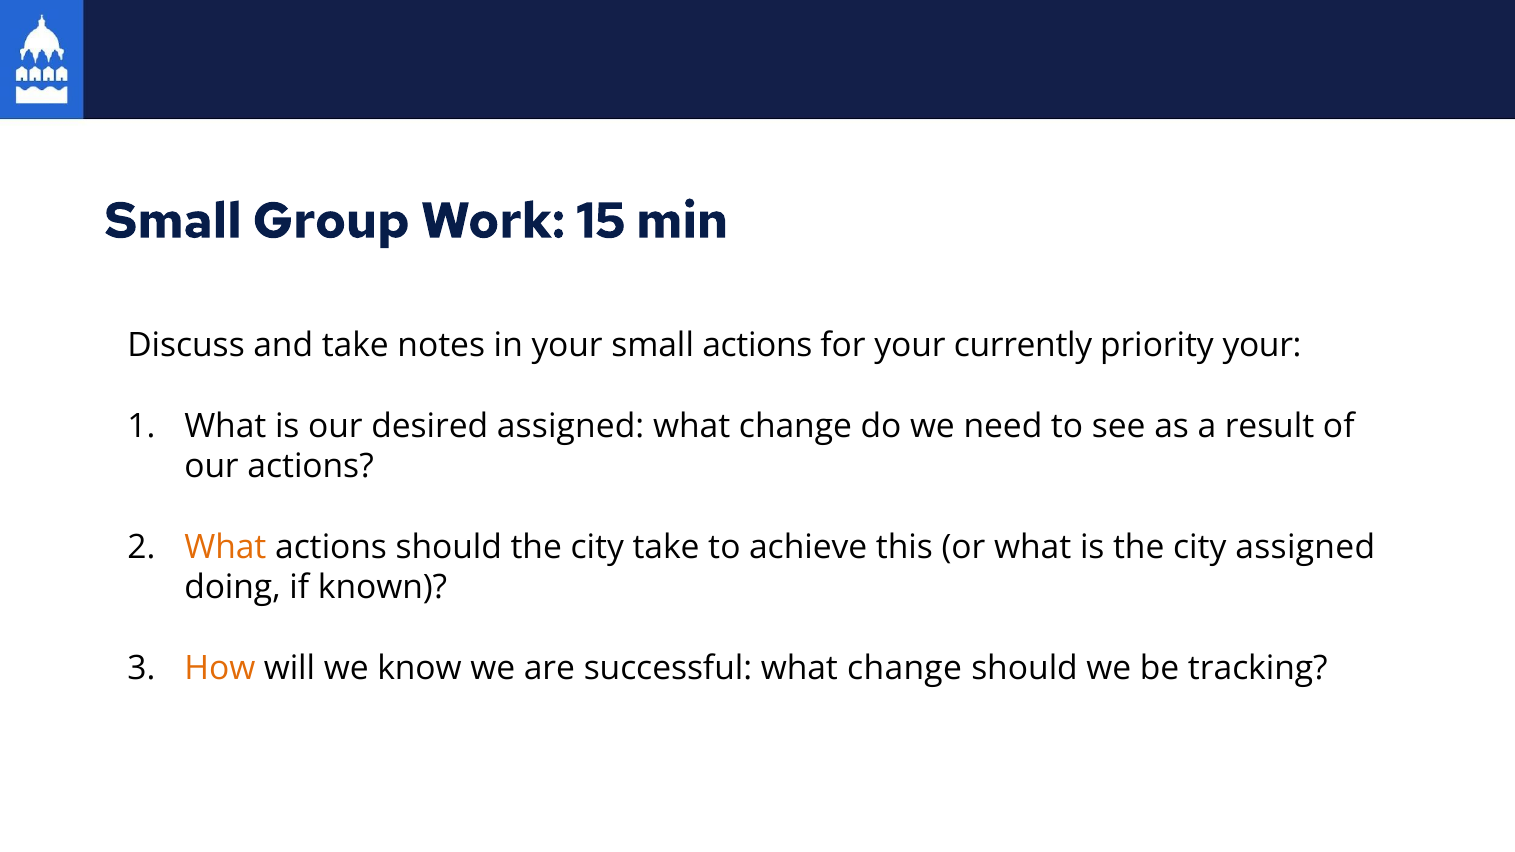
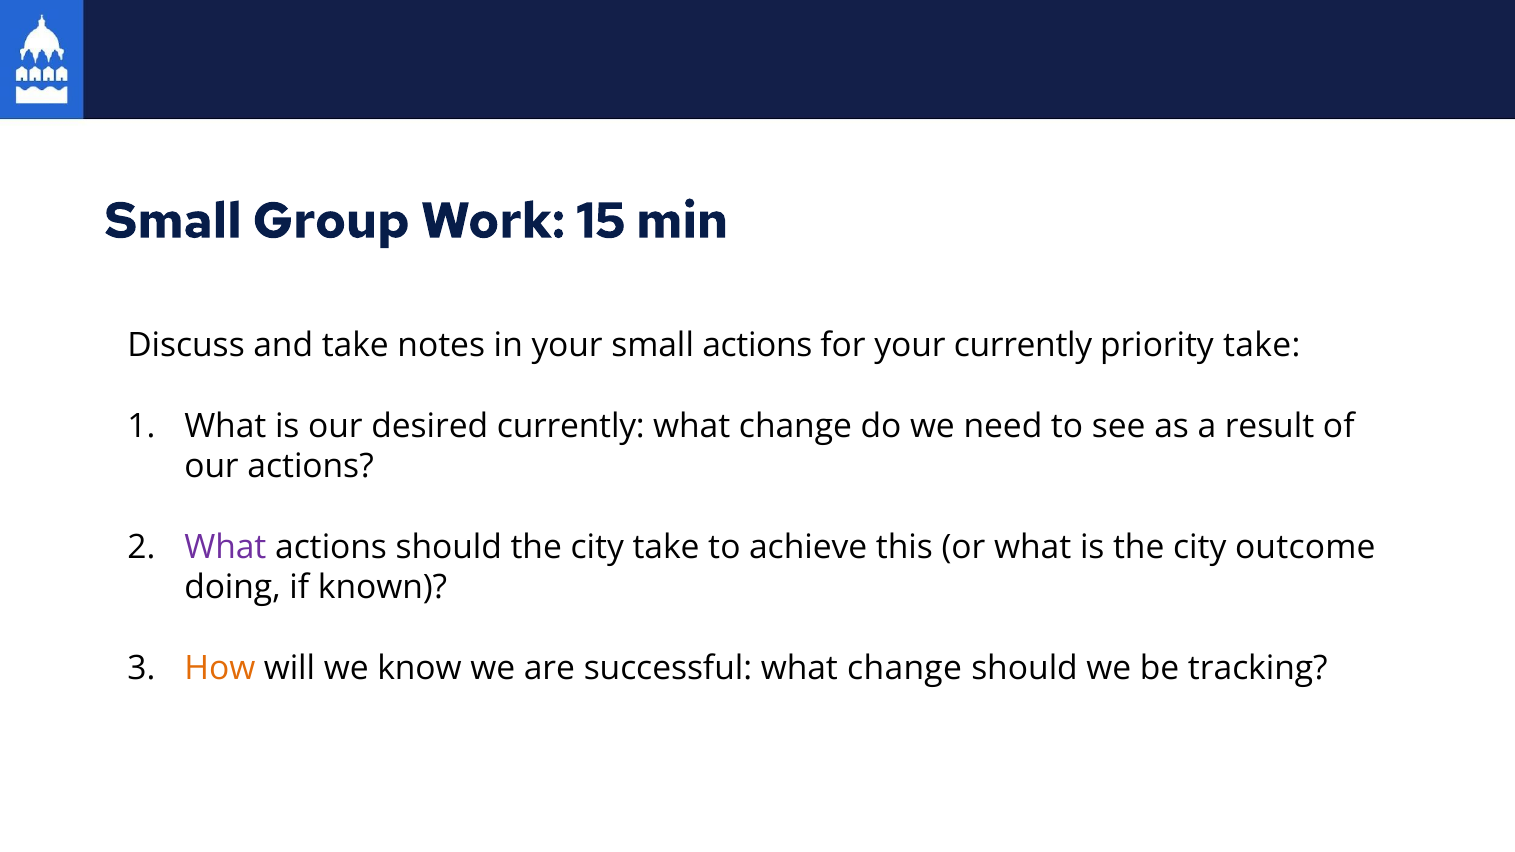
priority your: your -> take
desired assigned: assigned -> currently
What at (225, 548) colour: orange -> purple
city assigned: assigned -> outcome
